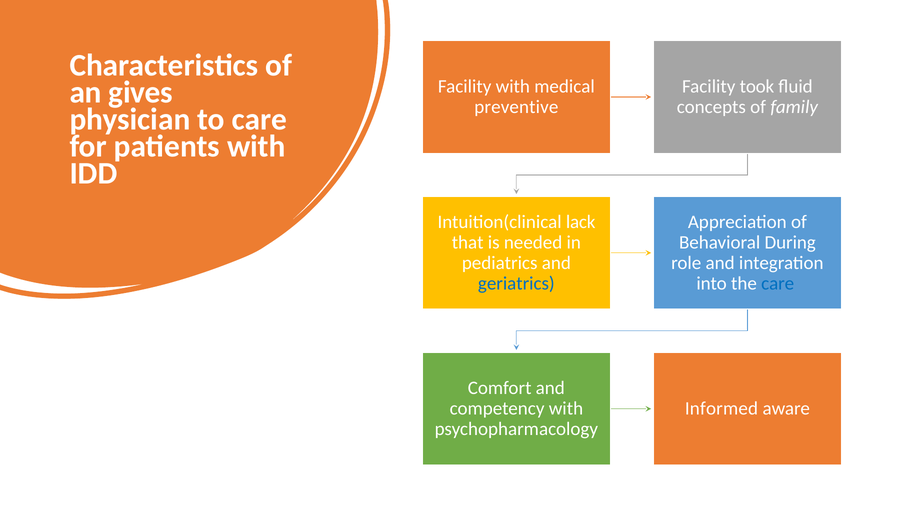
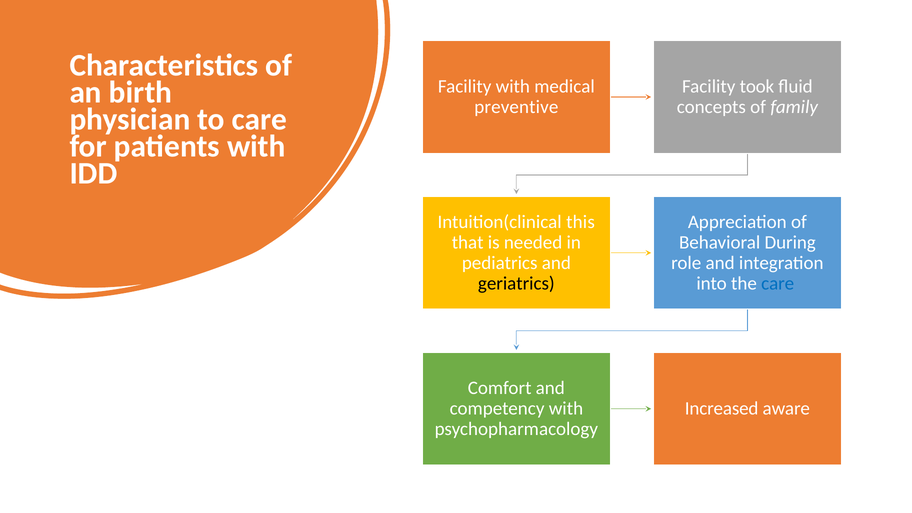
gives: gives -> birth
lack: lack -> this
geriatrics colour: blue -> black
Informed: Informed -> Increased
